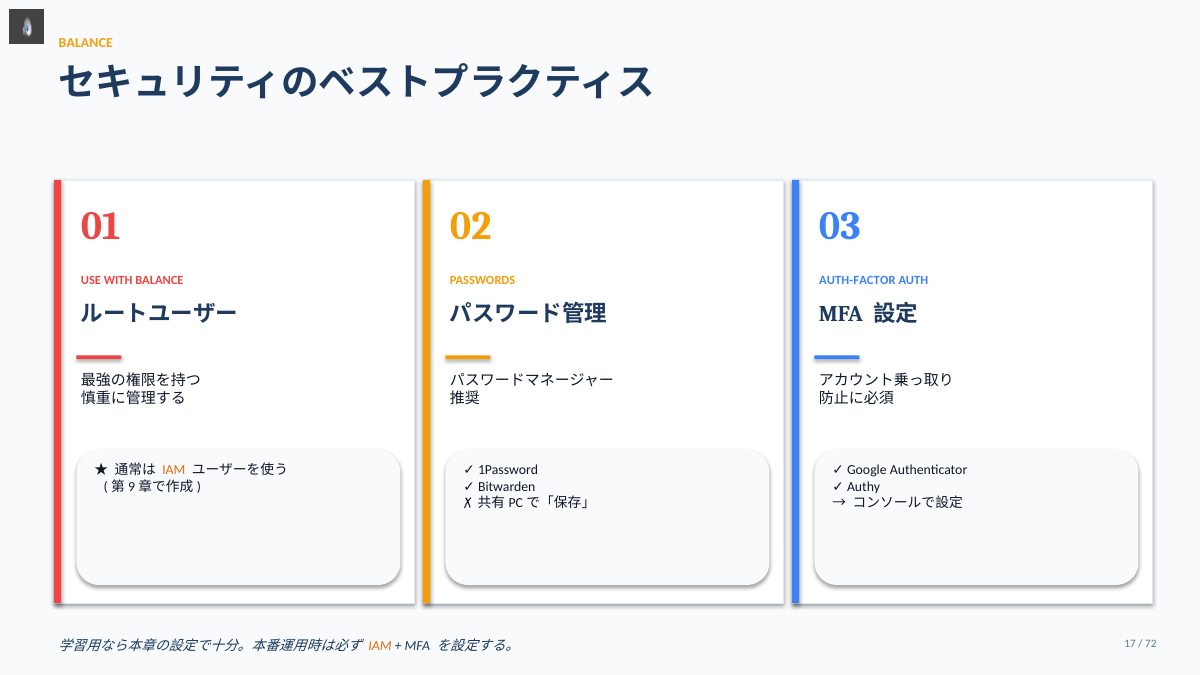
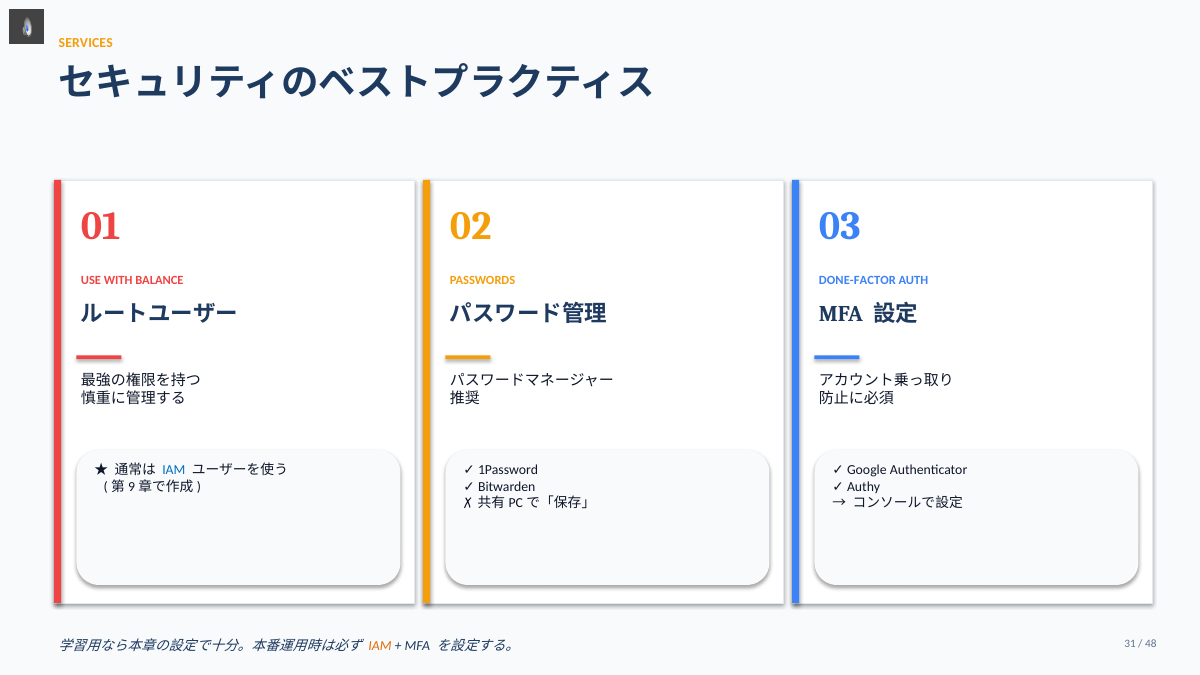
BALANCE at (86, 42): BALANCE -> SERVICES
AUTH-FACTOR: AUTH-FACTOR -> DONE-FACTOR
IAM at (174, 470) colour: orange -> blue
17: 17 -> 31
72: 72 -> 48
